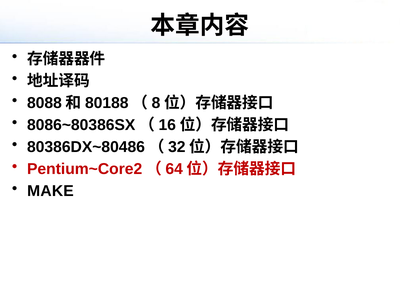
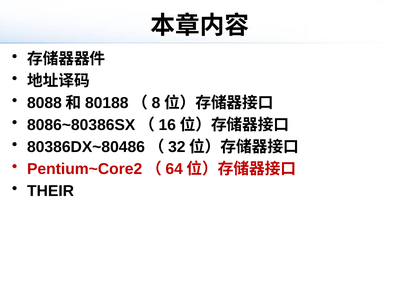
MAKE: MAKE -> THEIR
